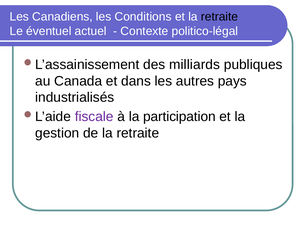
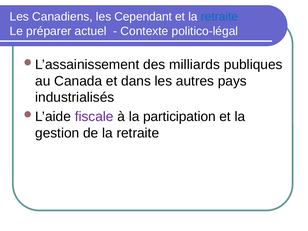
Conditions: Conditions -> Cependant
retraite at (220, 17) colour: black -> blue
éventuel: éventuel -> préparer
